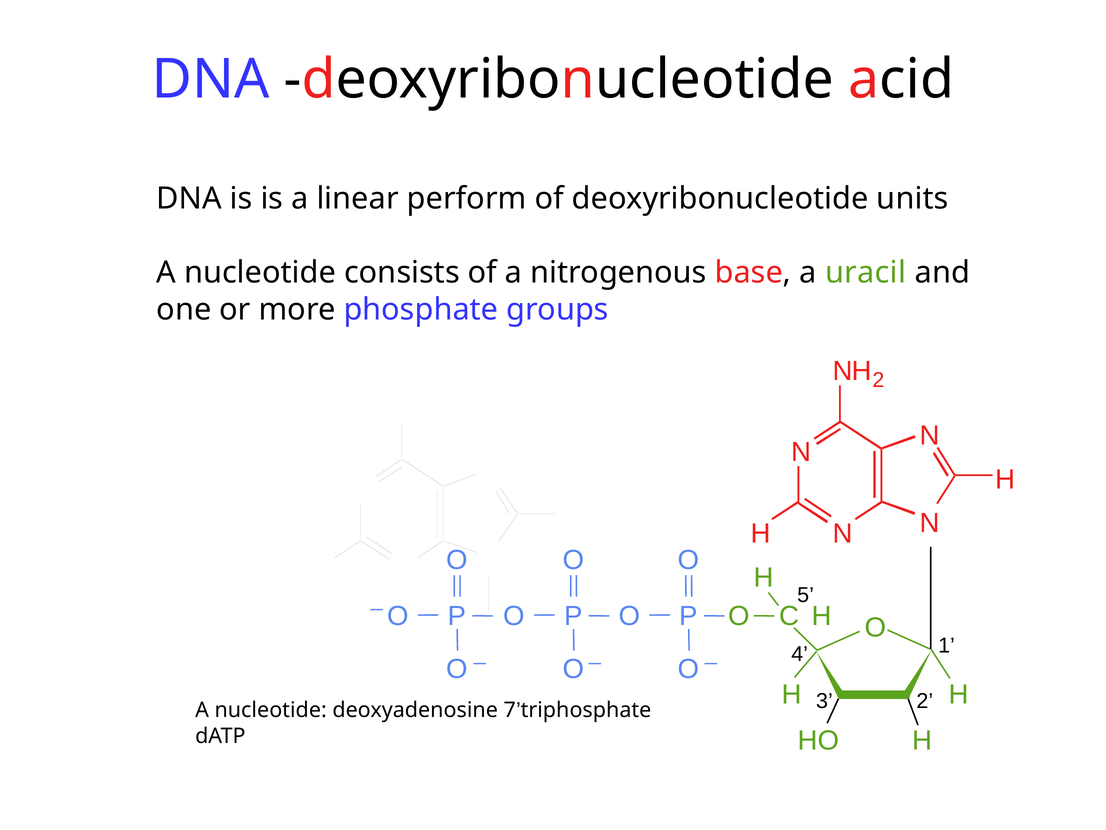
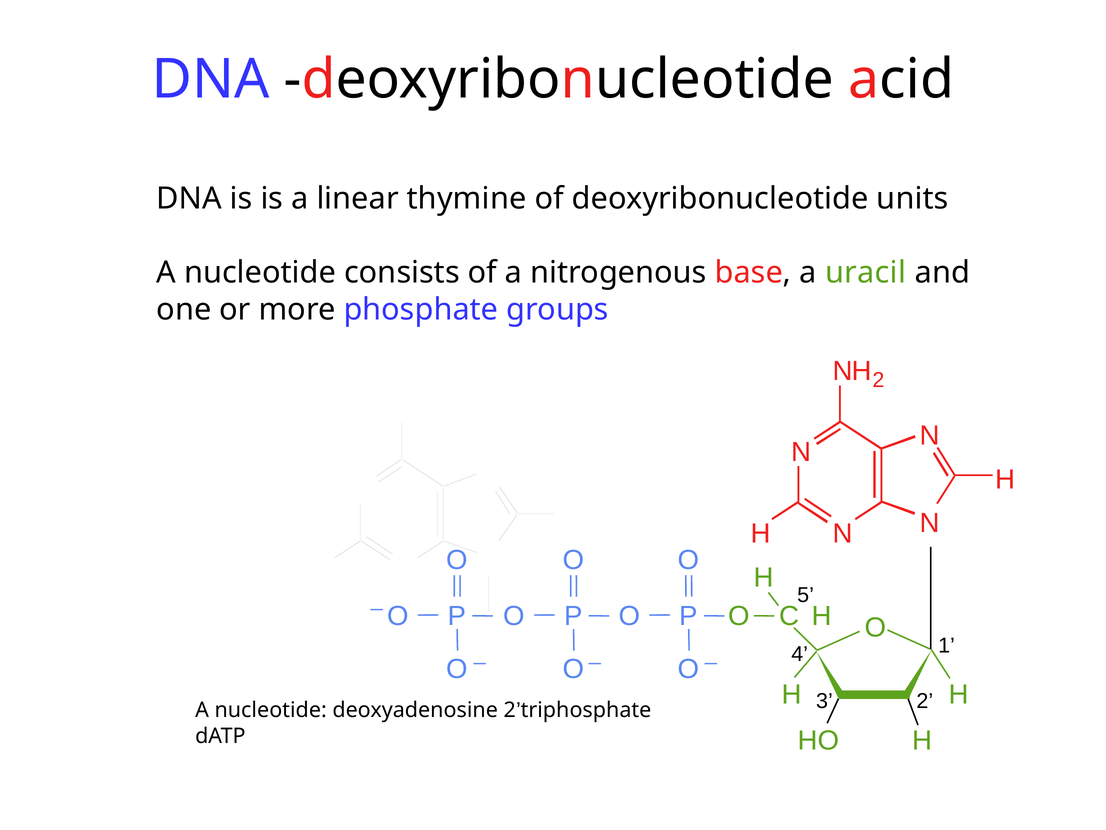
perform: perform -> thymine
deoxyadenosine 7: 7 -> 2
